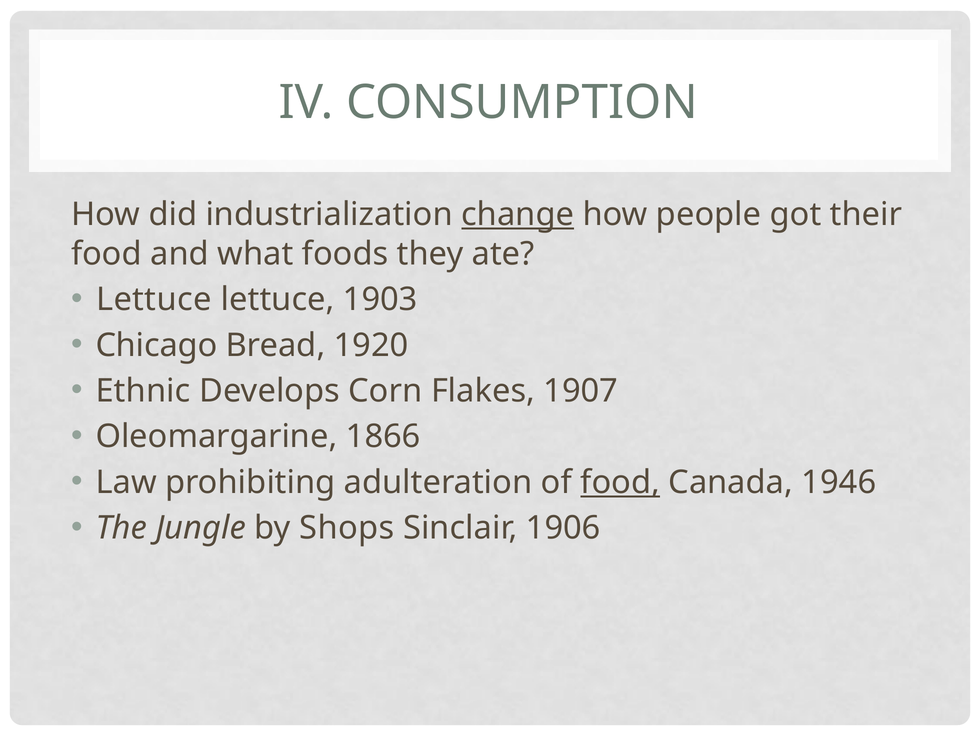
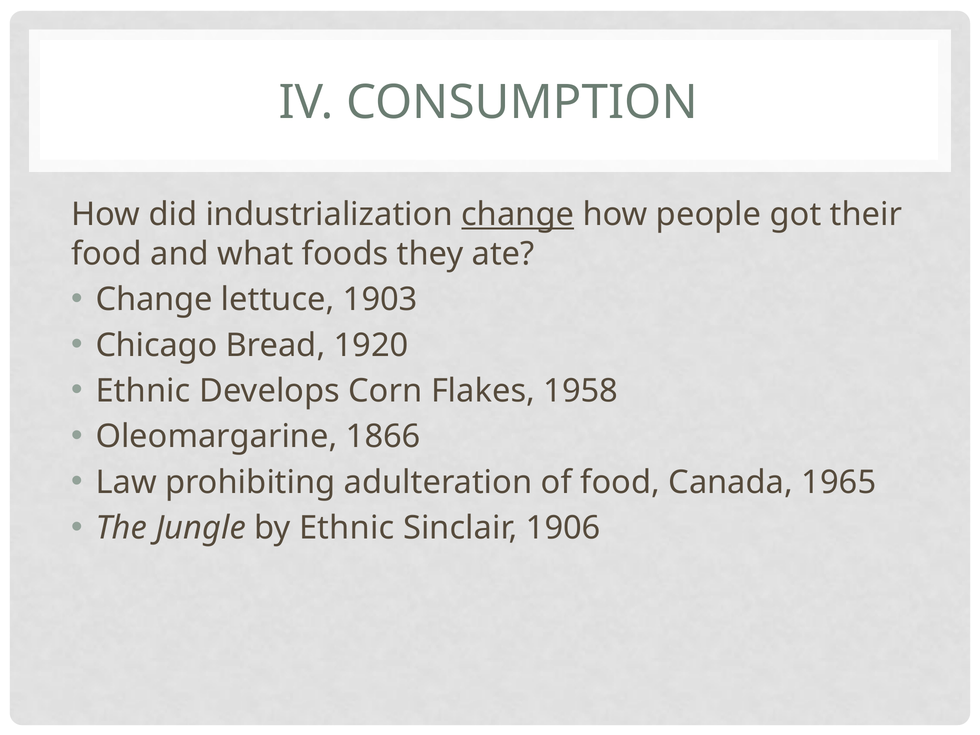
Lettuce at (154, 300): Lettuce -> Change
1907: 1907 -> 1958
food at (620, 482) underline: present -> none
1946: 1946 -> 1965
by Shops: Shops -> Ethnic
